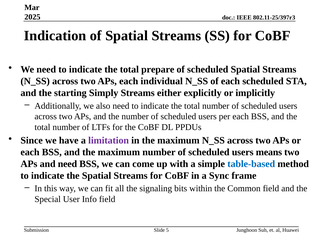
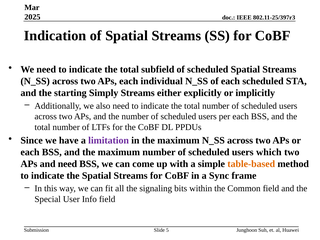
prepare: prepare -> subfield
means: means -> which
table-based colour: blue -> orange
